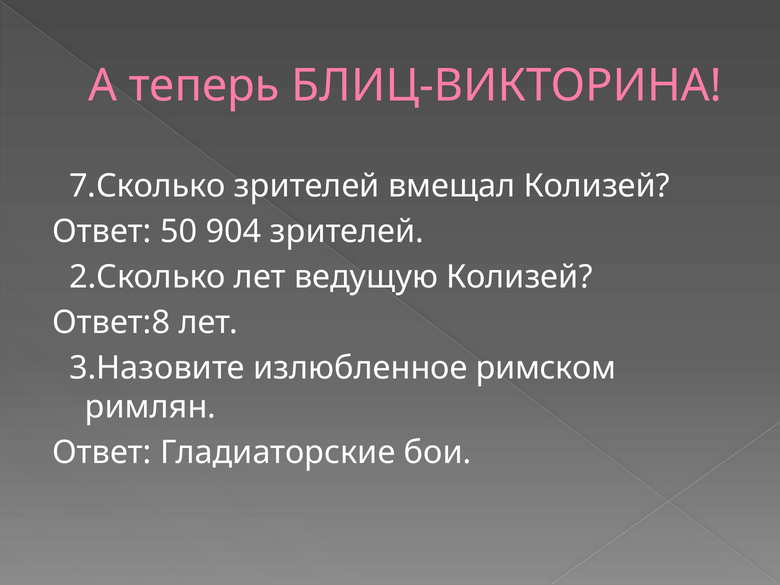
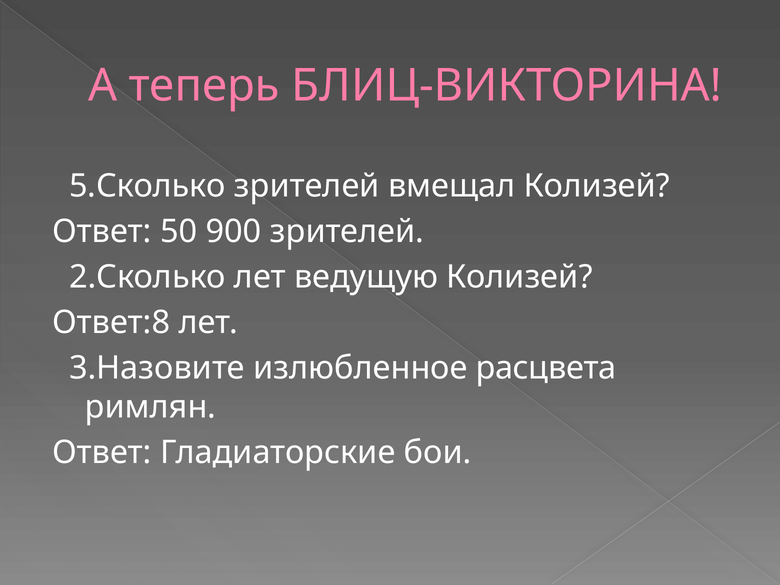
7.Сколько: 7.Сколько -> 5.Сколько
904: 904 -> 900
римском: римском -> расцвета
